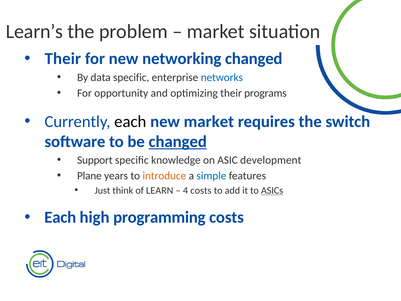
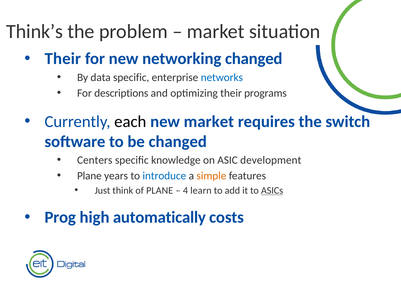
Learn’s: Learn’s -> Think’s
opportunity: opportunity -> descriptions
changed at (178, 142) underline: present -> none
Support: Support -> Centers
introduce colour: orange -> blue
simple colour: blue -> orange
of LEARN: LEARN -> PLANE
4 costs: costs -> learn
Each at (60, 217): Each -> Prog
programming: programming -> automatically
